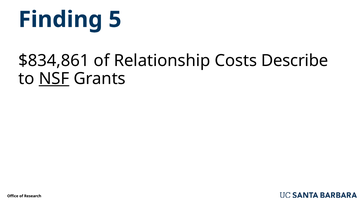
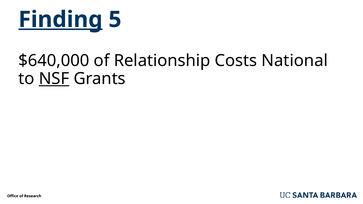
Finding underline: none -> present
$834,861: $834,861 -> $640,000
Describe: Describe -> National
